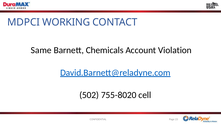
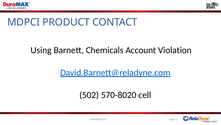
WORKING: WORKING -> PRODUCT
Same: Same -> Using
755-8020: 755-8020 -> 570-8020
